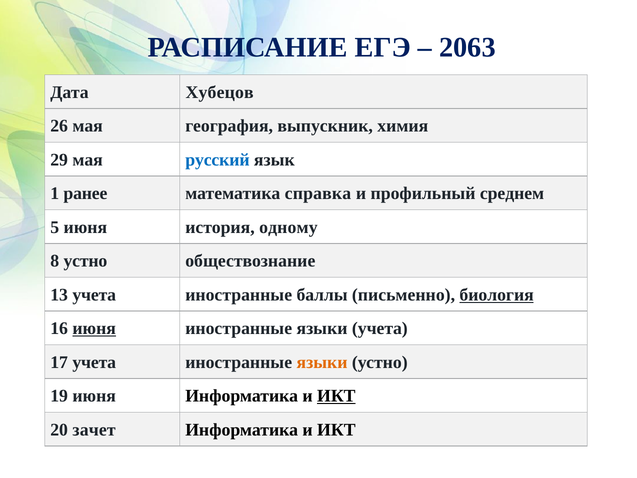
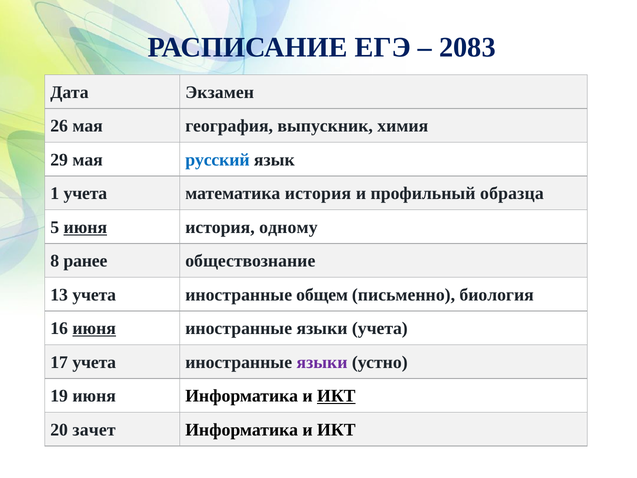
2063: 2063 -> 2083
Хубецов: Хубецов -> Экзамен
1 ранее: ранее -> учета
математика справка: справка -> история
среднем: среднем -> образца
июня at (85, 227) underline: none -> present
8 устно: устно -> ранее
баллы: баллы -> общем
биология underline: present -> none
языки at (322, 362) colour: orange -> purple
